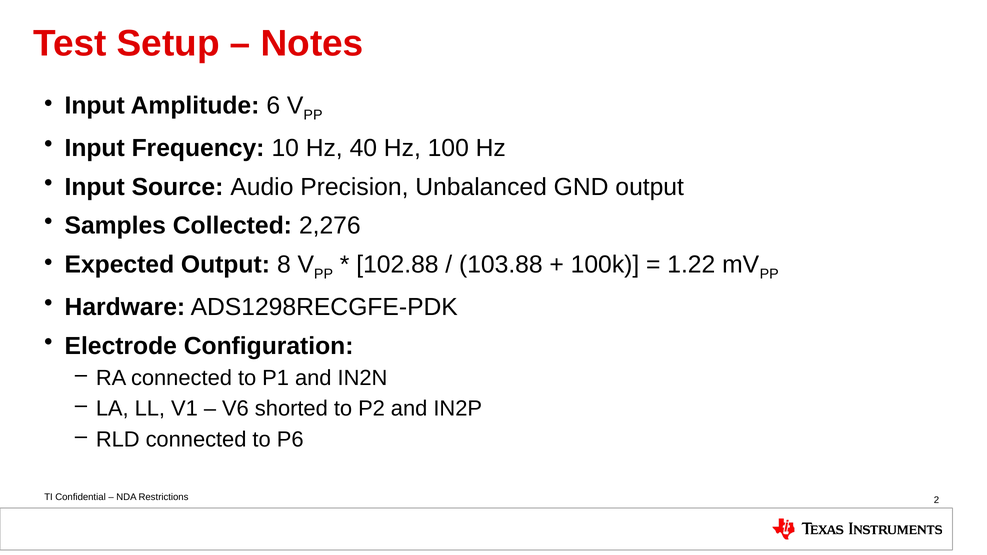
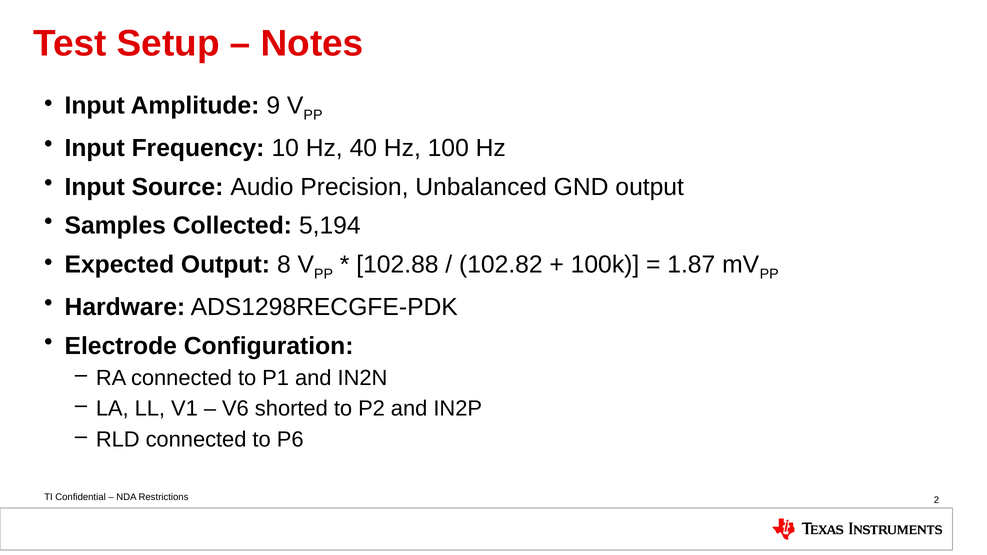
6: 6 -> 9
2,276: 2,276 -> 5,194
103.88: 103.88 -> 102.82
1.22: 1.22 -> 1.87
